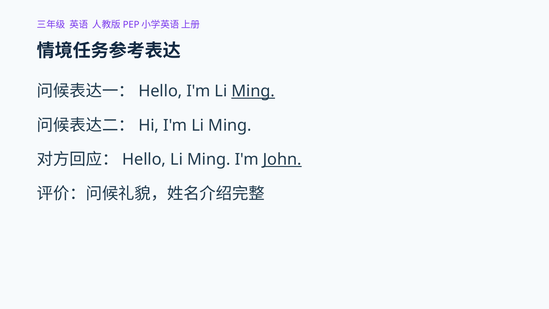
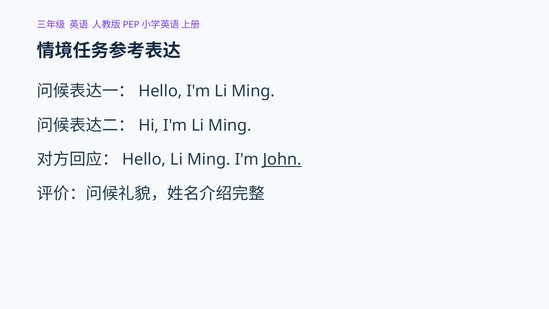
Ming at (253, 91) underline: present -> none
